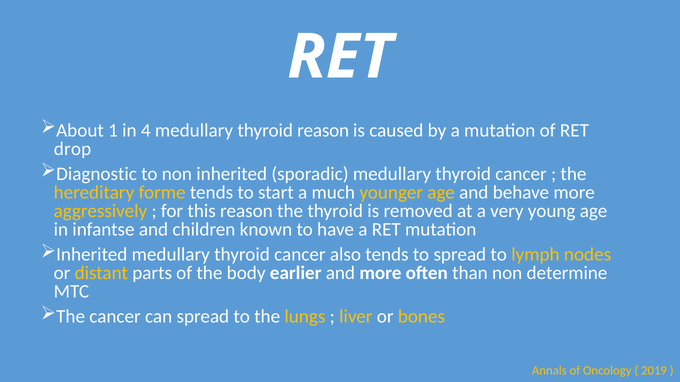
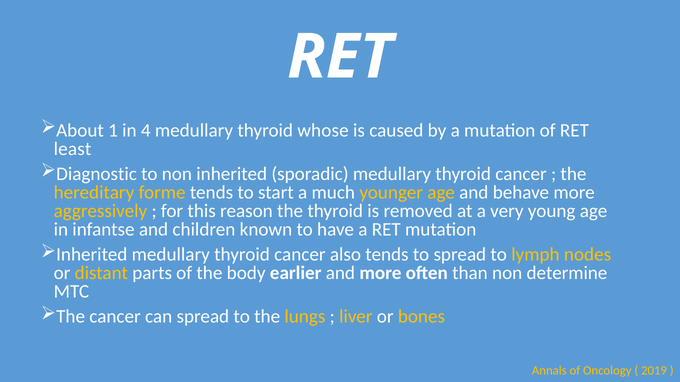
thyroid reason: reason -> whose
drop: drop -> least
